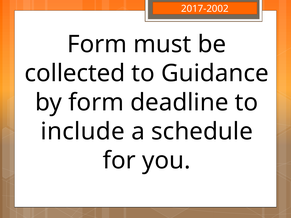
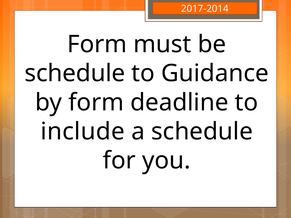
2017-2002: 2017-2002 -> 2017-2014
collected at (75, 73): collected -> schedule
